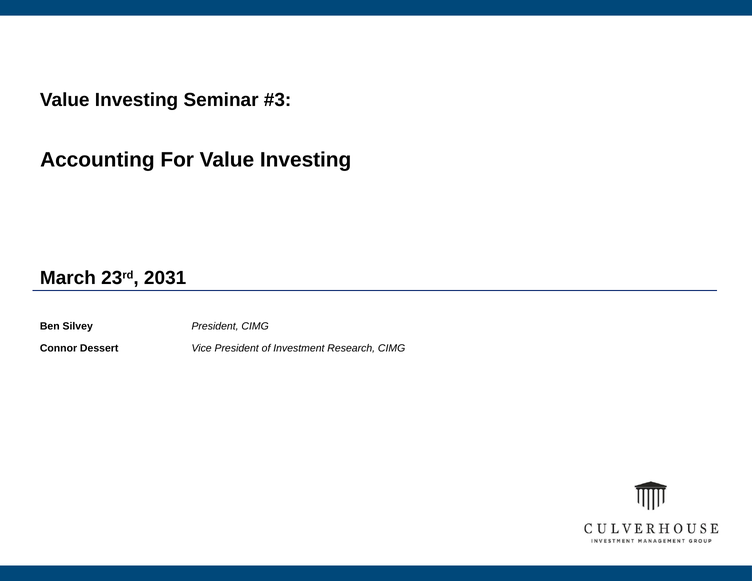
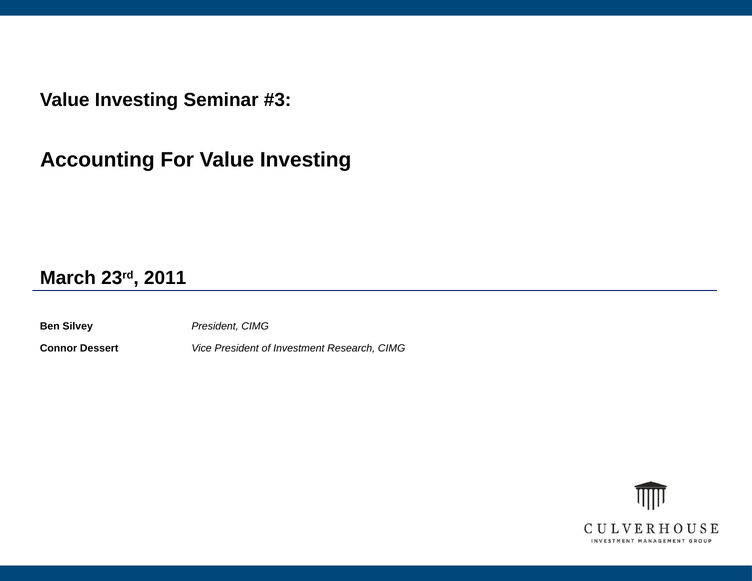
2031: 2031 -> 2011
